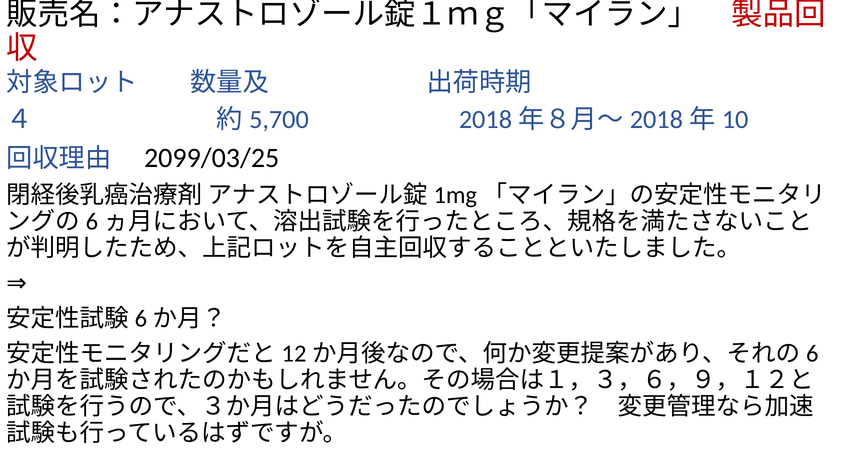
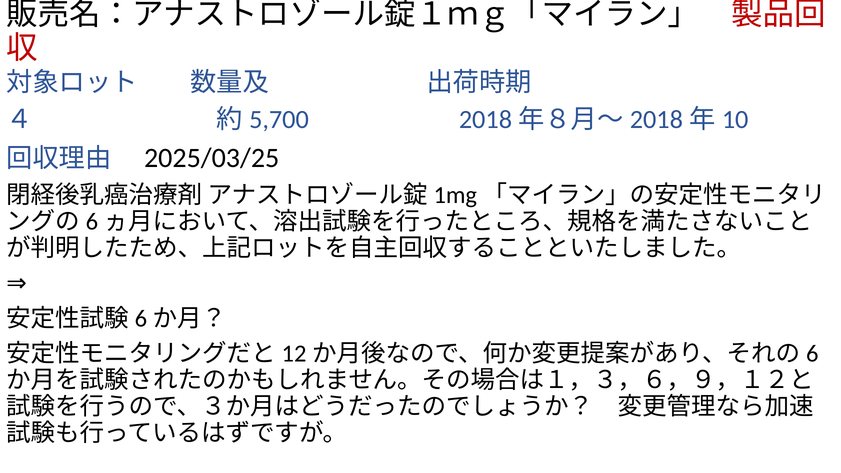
2099/03/25: 2099/03/25 -> 2025/03/25
